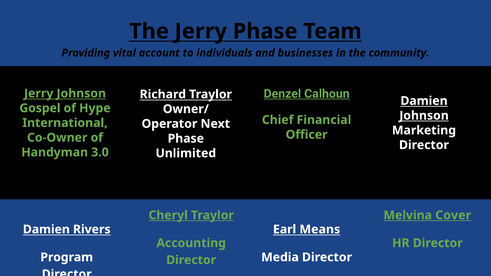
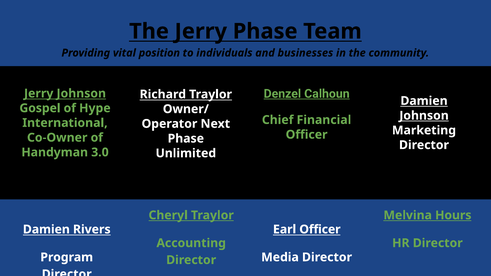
account: account -> position
Cover: Cover -> Hours
Earl Means: Means -> Officer
